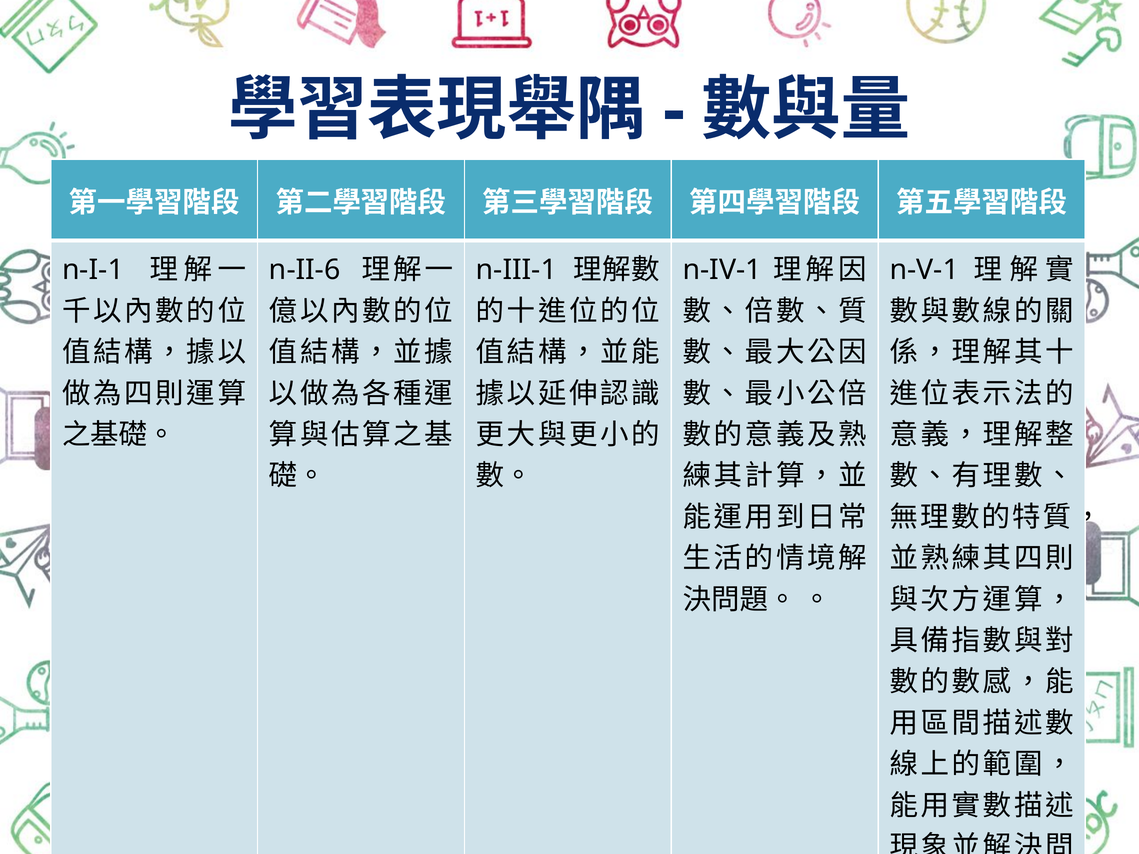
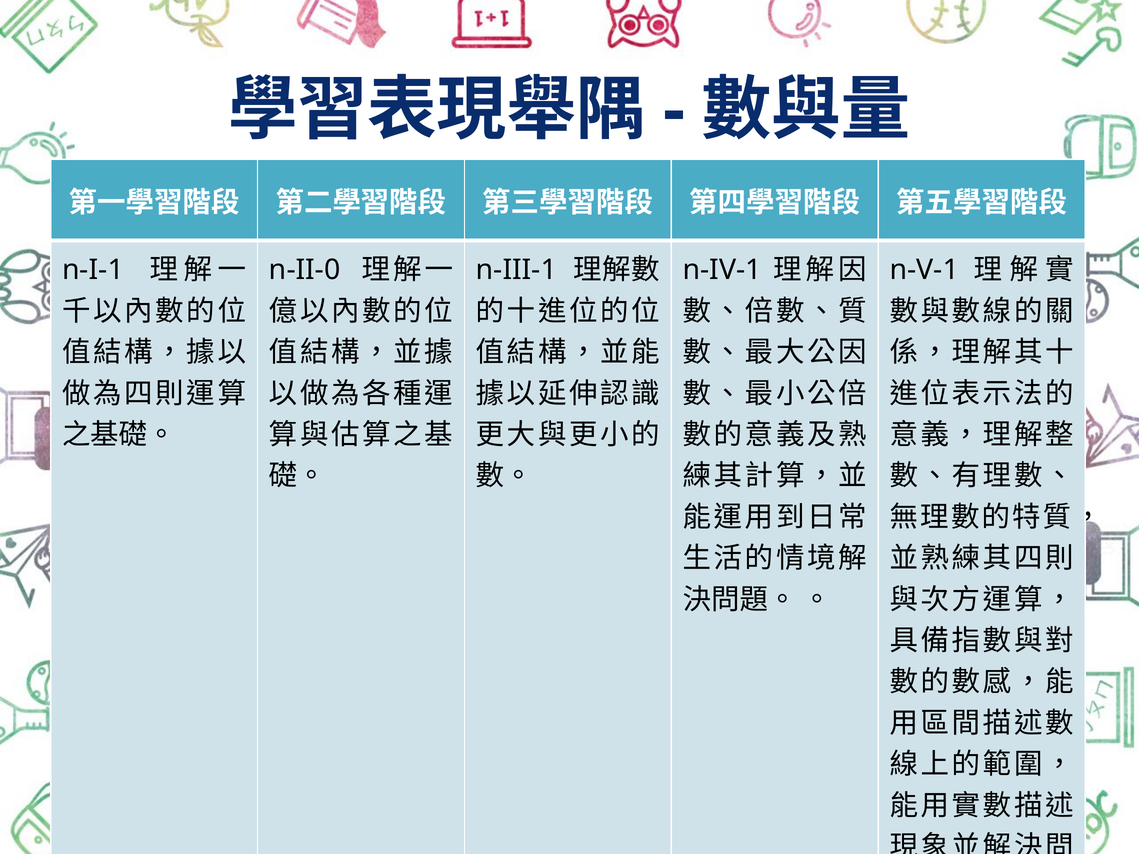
n-II-6: n-II-6 -> n-II-0
